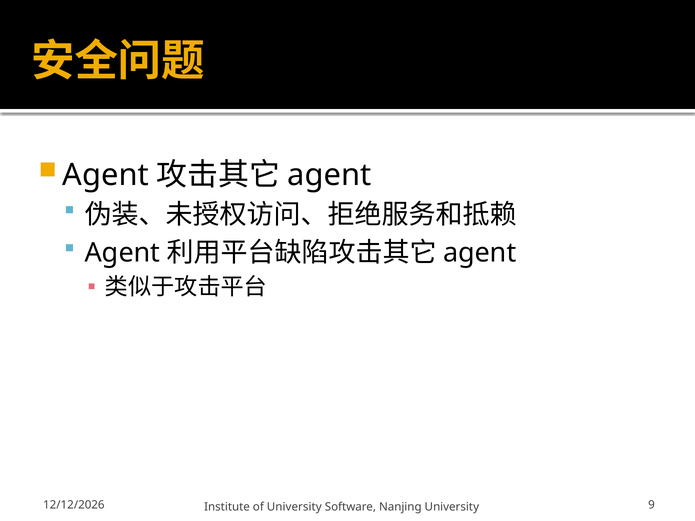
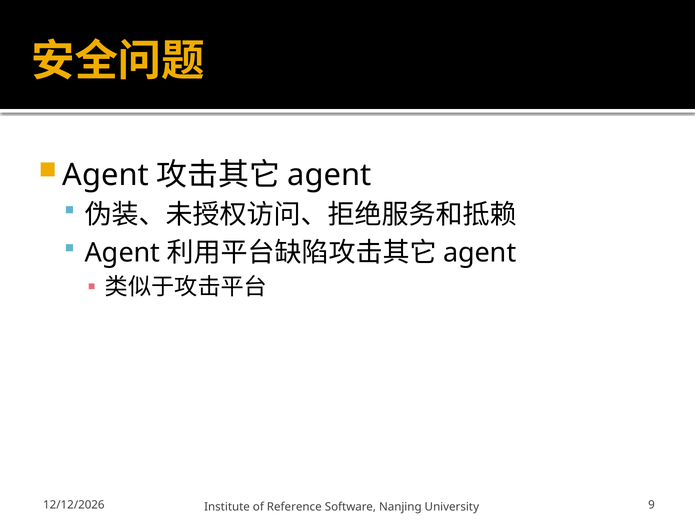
of University: University -> Reference
